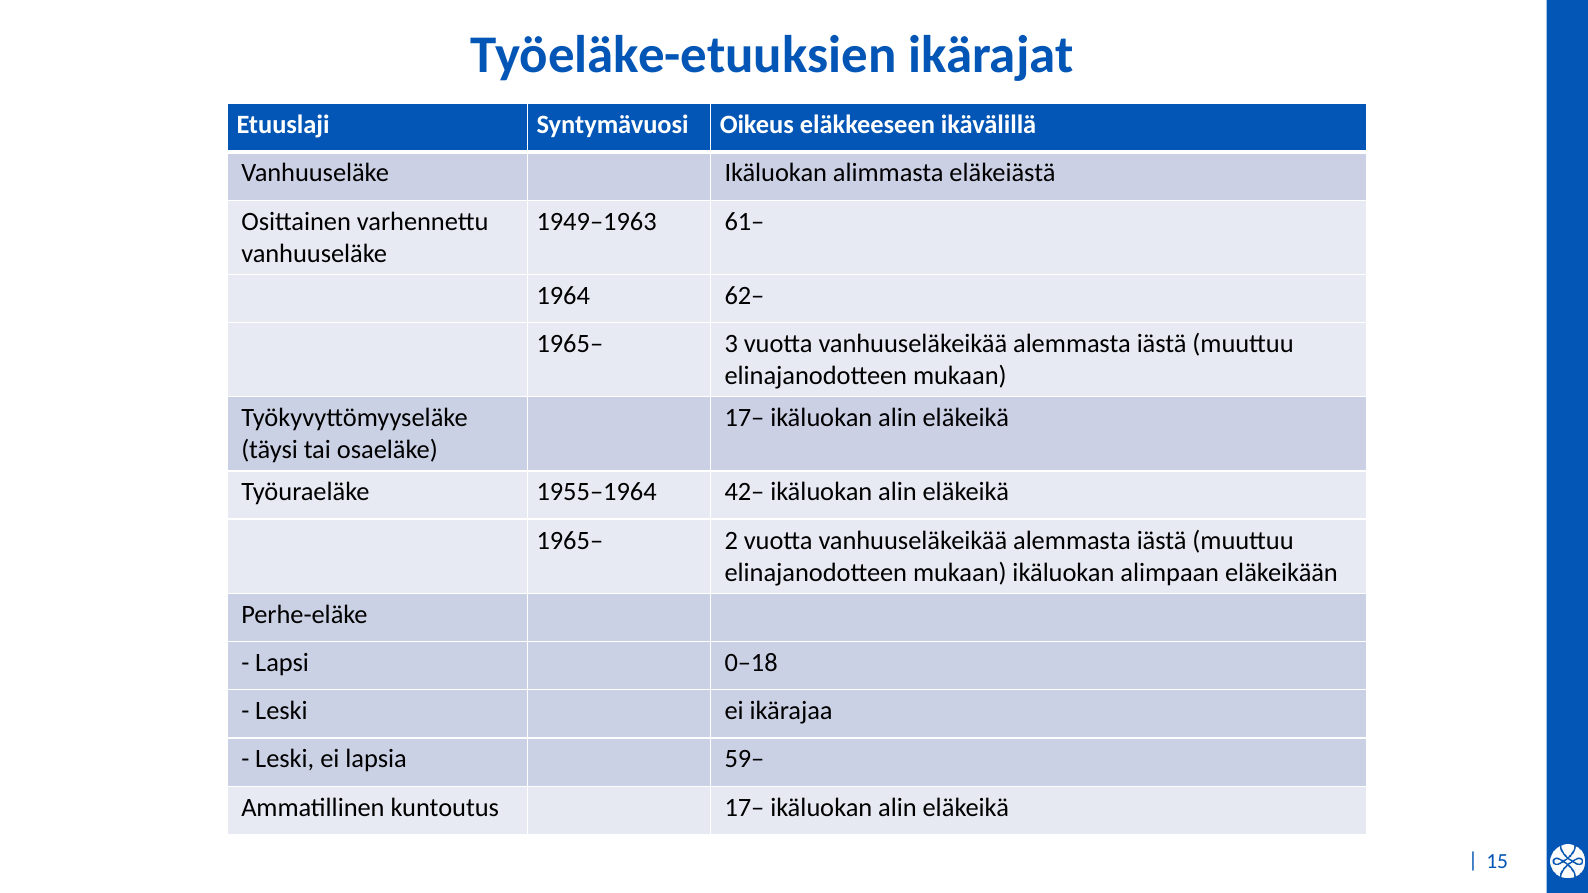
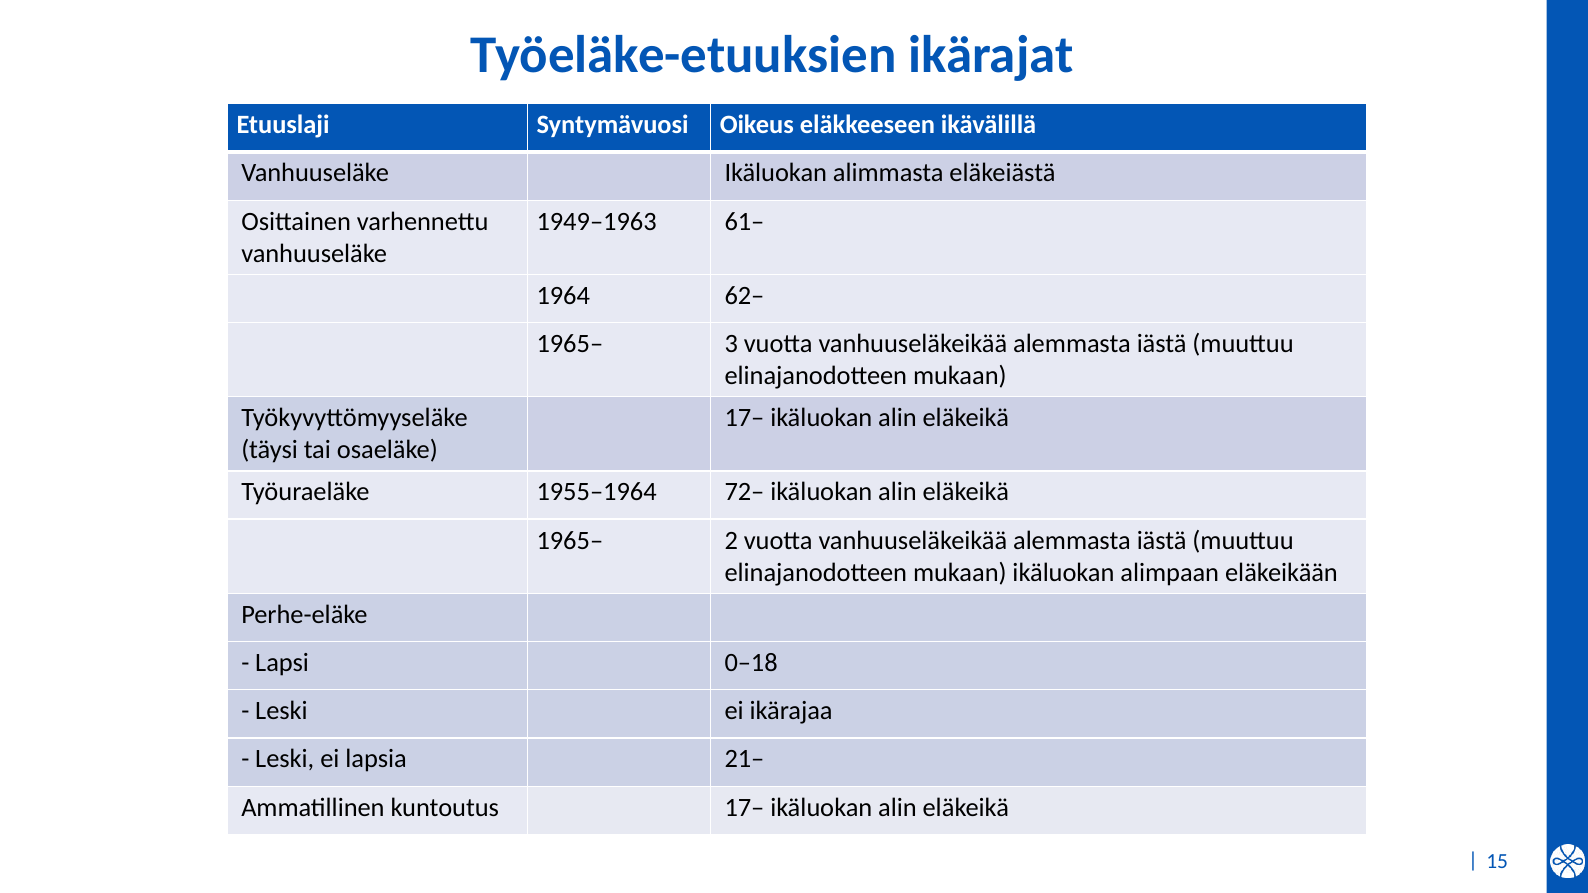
42–: 42– -> 72–
59–: 59– -> 21–
